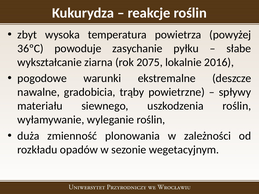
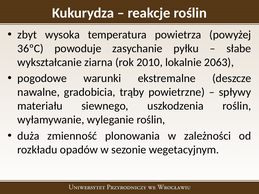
2075: 2075 -> 2010
2016: 2016 -> 2063
